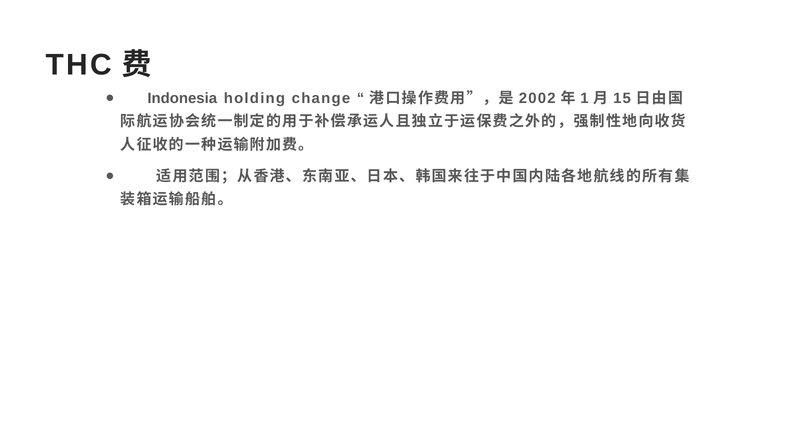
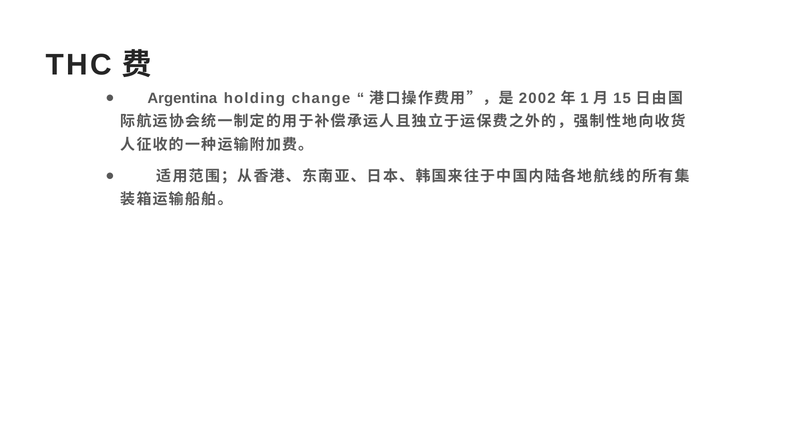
Indonesia: Indonesia -> Argentina
